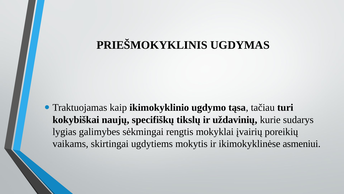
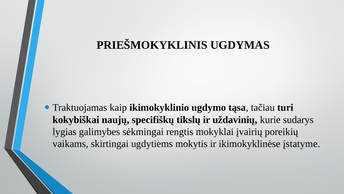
asmeniui: asmeniui -> įstatyme
